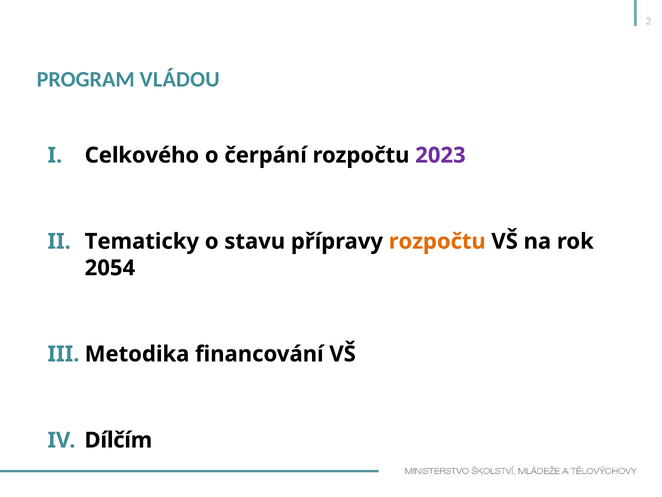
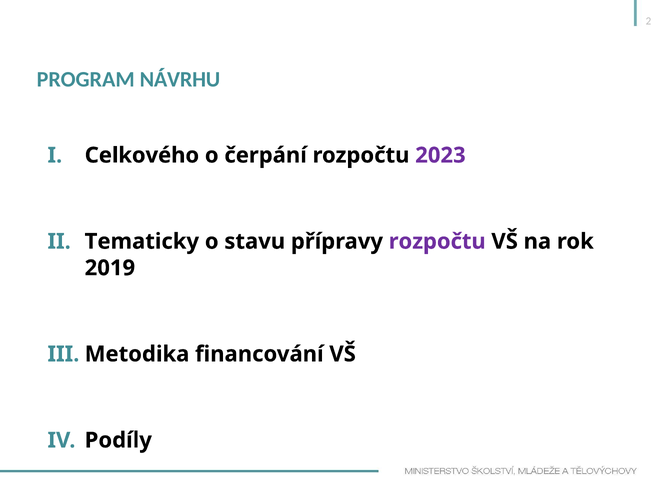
VLÁDOU: VLÁDOU -> NÁVRHU
rozpočtu at (437, 241) colour: orange -> purple
2054: 2054 -> 2019
Dílčím: Dílčím -> Podíly
